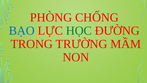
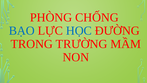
HỌC colour: green -> blue
